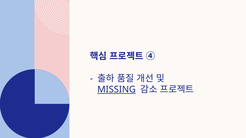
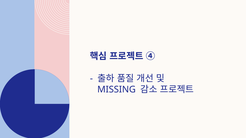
MISSING underline: present -> none
